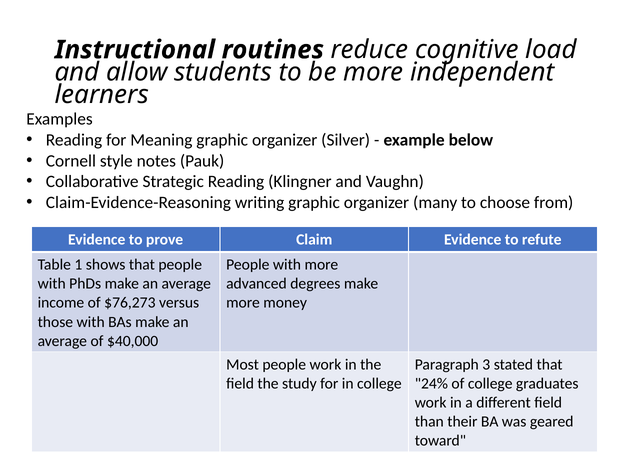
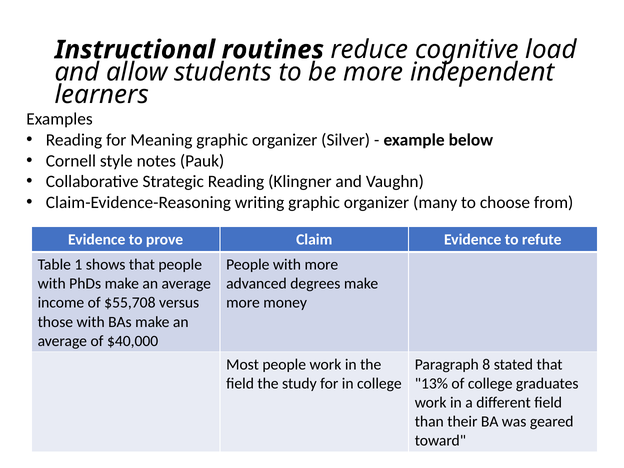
$76,273: $76,273 -> $55,708
3: 3 -> 8
24%: 24% -> 13%
